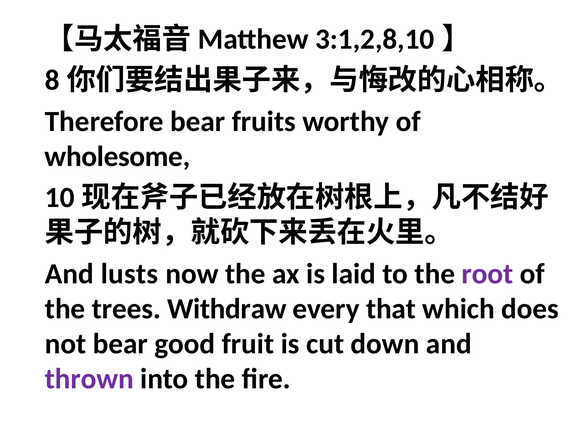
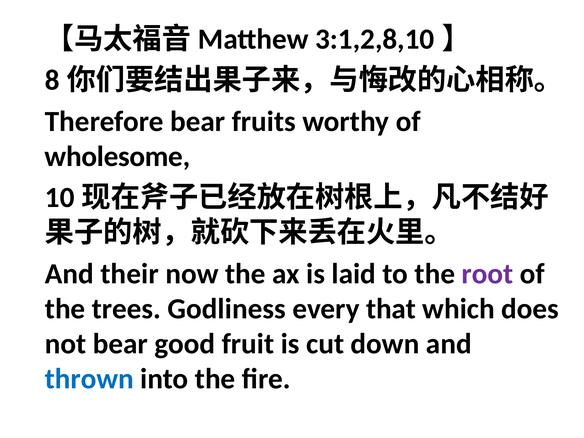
lusts: lusts -> their
Withdraw: Withdraw -> Godliness
thrown colour: purple -> blue
